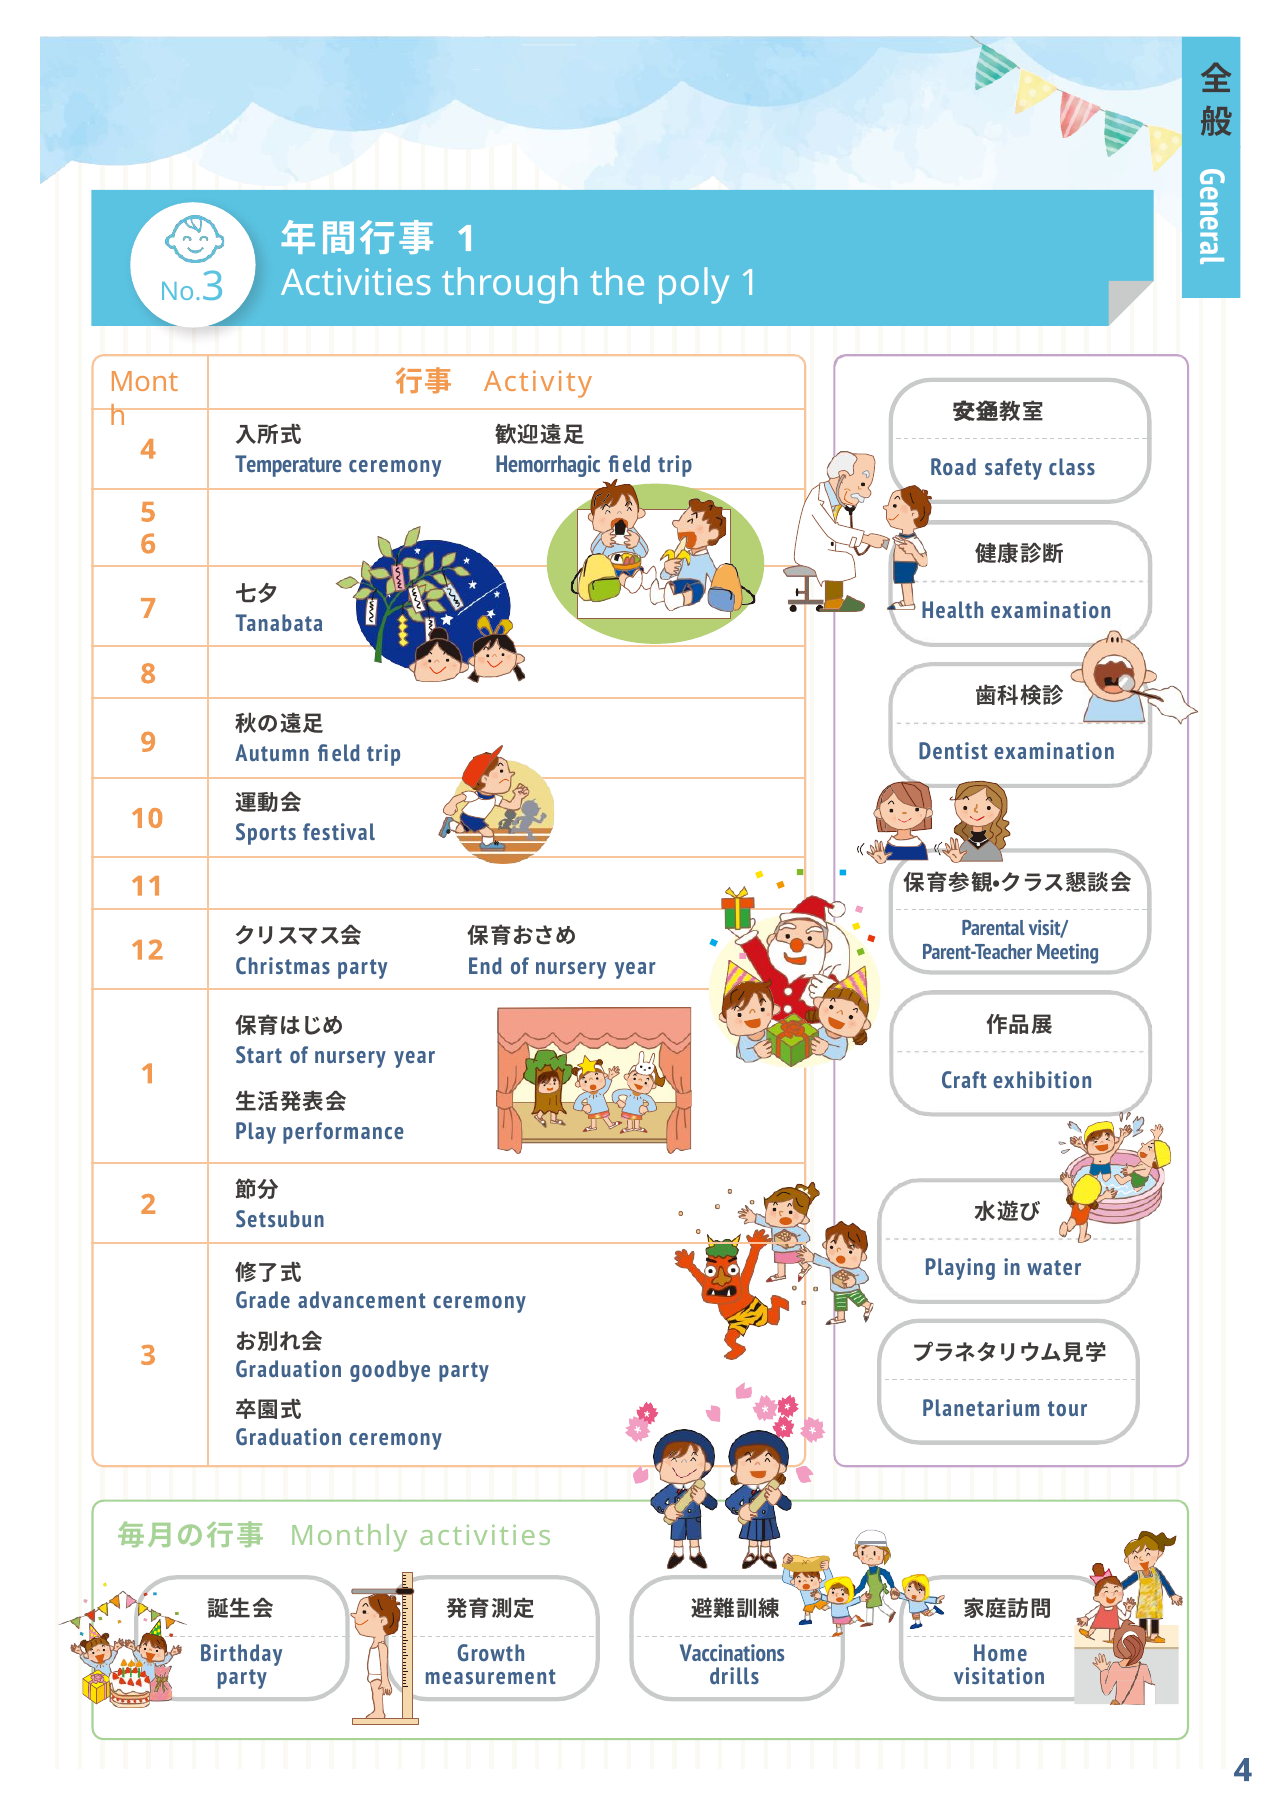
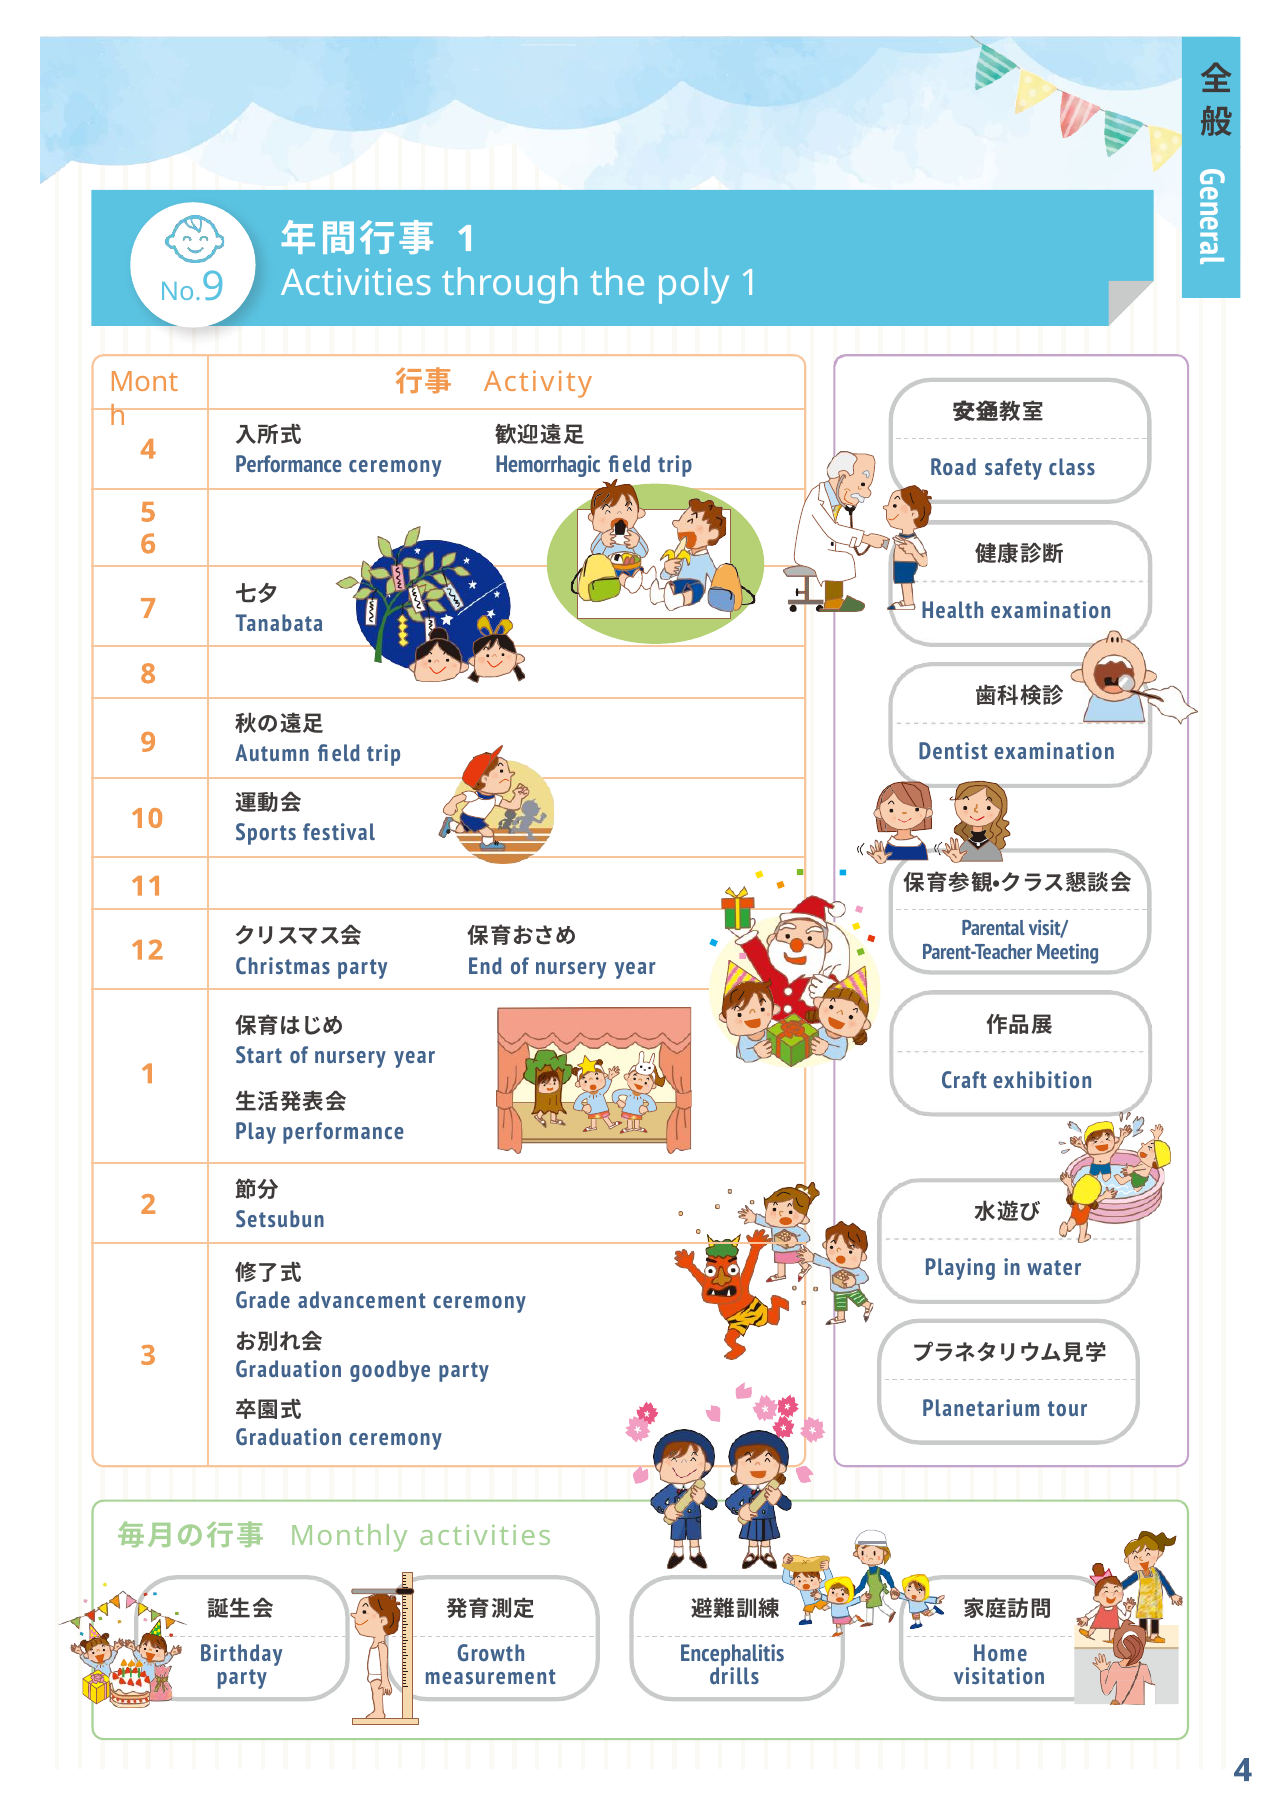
3 at (213, 287): 3 -> 9
Temperature at (289, 465): Temperature -> Performance
Vaccinations: Vaccinations -> Encephalitis
